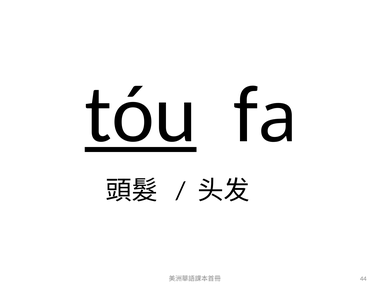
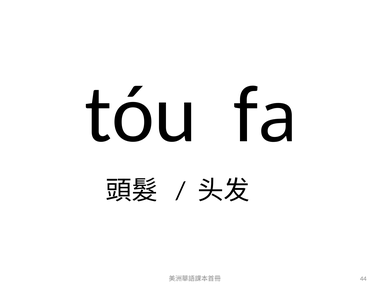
tóu underline: present -> none
